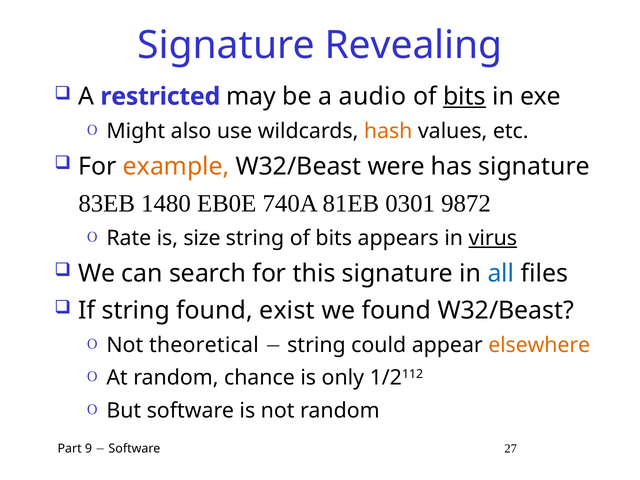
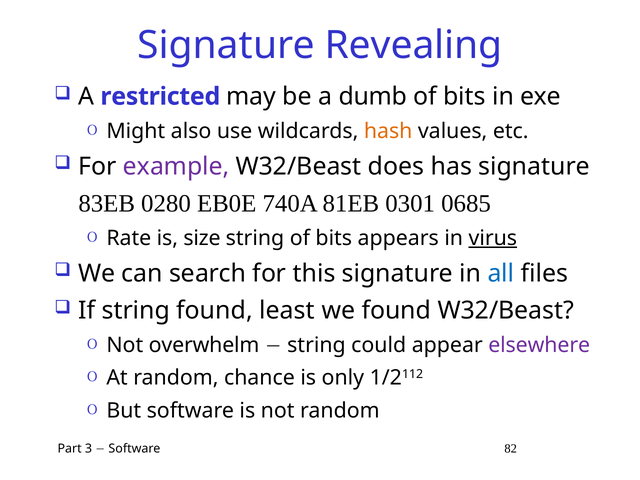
audio: audio -> dumb
bits at (464, 97) underline: present -> none
example colour: orange -> purple
were: were -> does
1480: 1480 -> 0280
9872: 9872 -> 0685
exist: exist -> least
theoretical: theoretical -> overwhelm
elsewhere colour: orange -> purple
9: 9 -> 3
27: 27 -> 82
